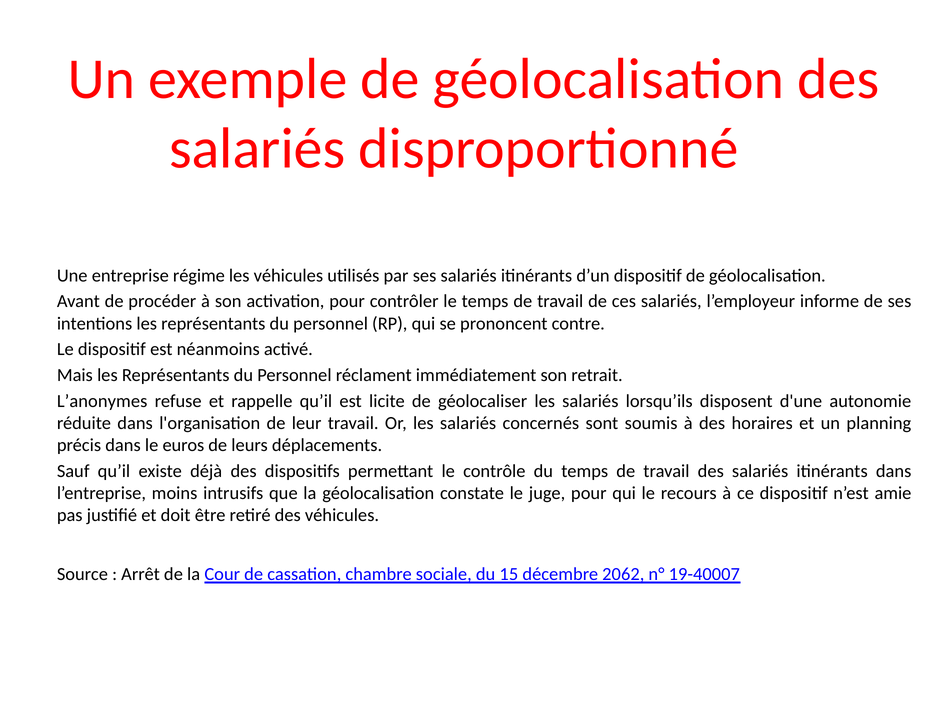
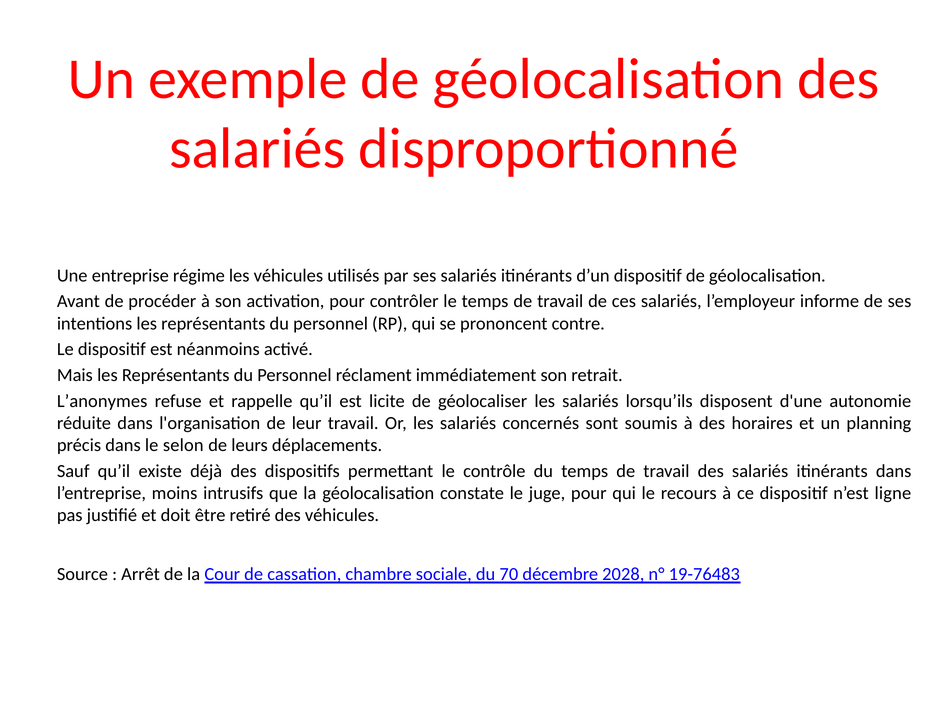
euros: euros -> selon
amie: amie -> ligne
15: 15 -> 70
2062: 2062 -> 2028
19-40007: 19-40007 -> 19-76483
